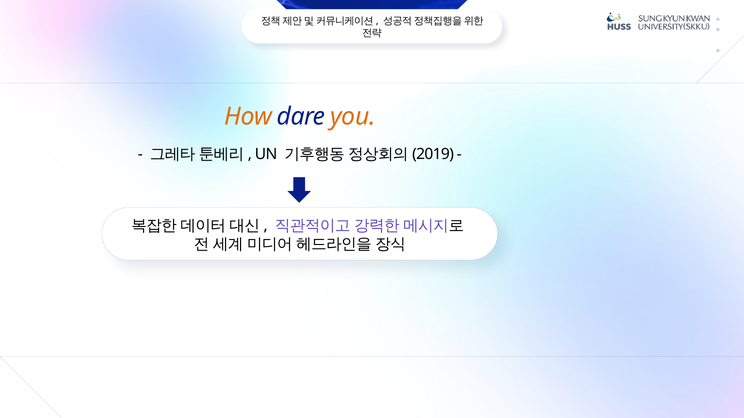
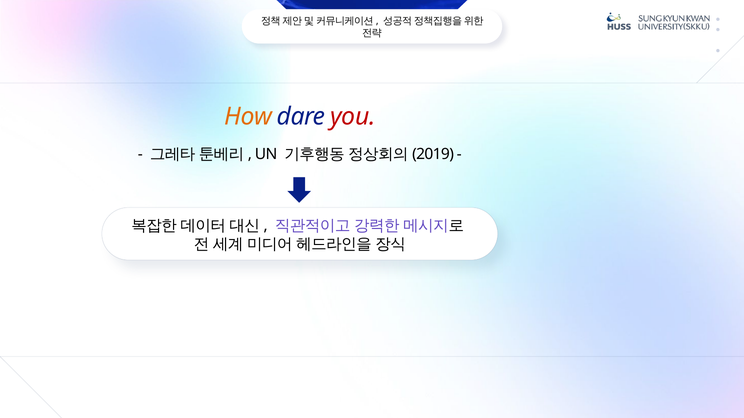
you colour: orange -> red
